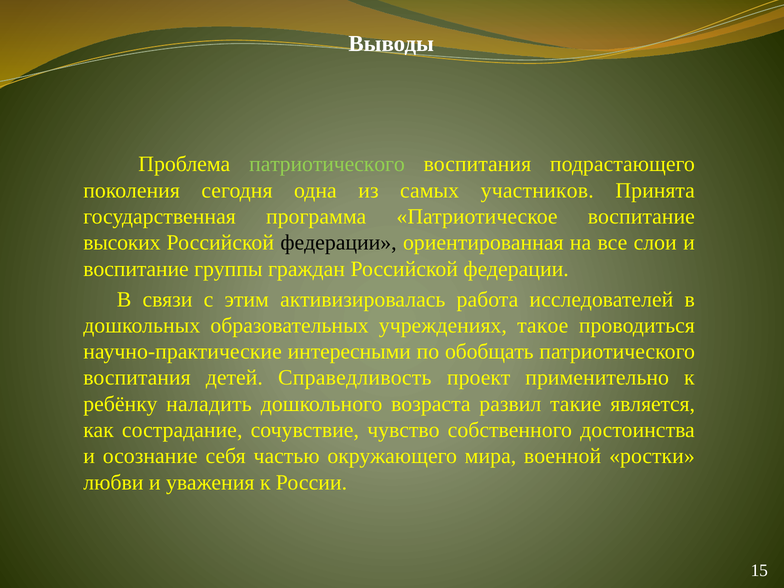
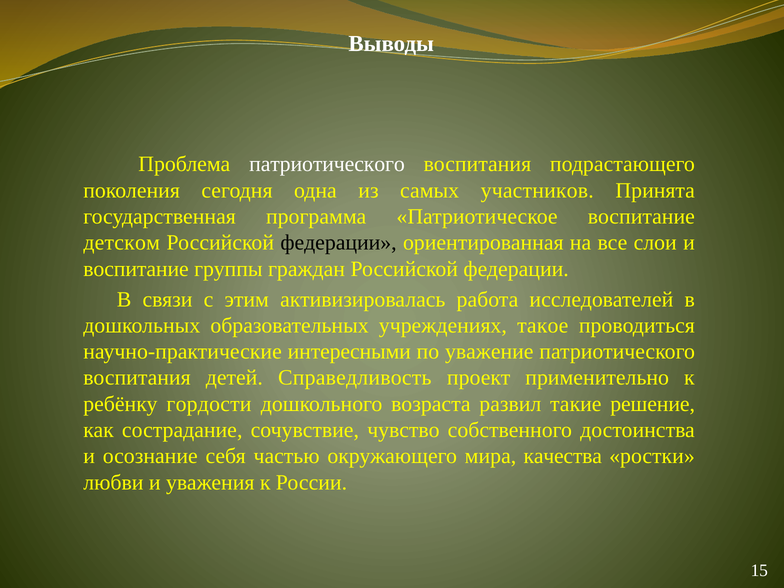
патриотического at (327, 164) colour: light green -> white
высоких: высоких -> детском
обобщать: обобщать -> уважение
наладить: наладить -> гордости
является: является -> решение
военной: военной -> качества
